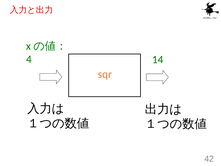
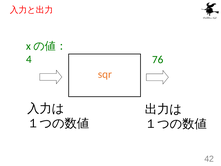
14: 14 -> 76
